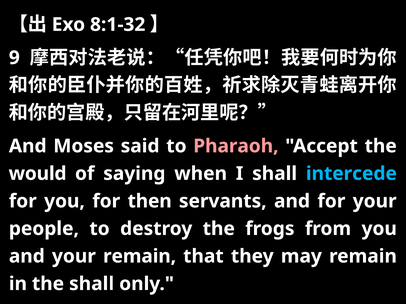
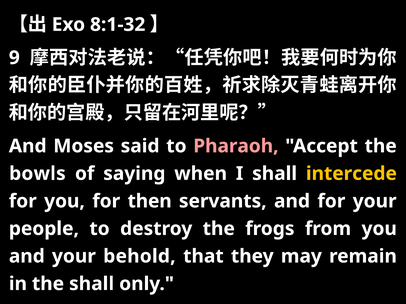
would: would -> bowls
intercede colour: light blue -> yellow
your remain: remain -> behold
